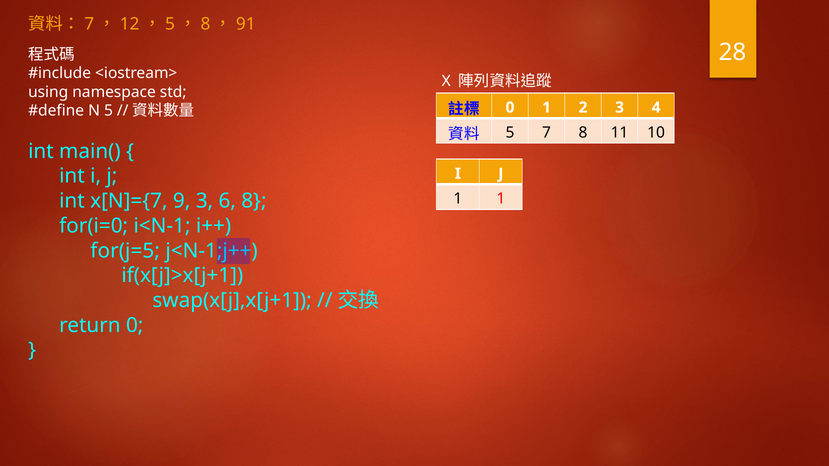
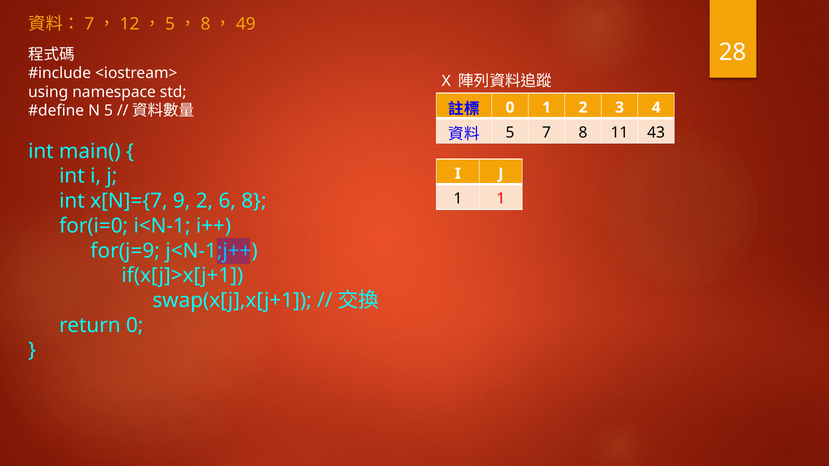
91: 91 -> 49
10: 10 -> 43
9 3: 3 -> 2
for(j=5: for(j=5 -> for(j=9
